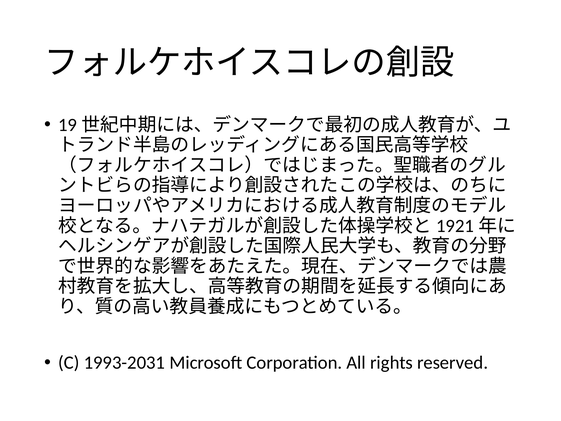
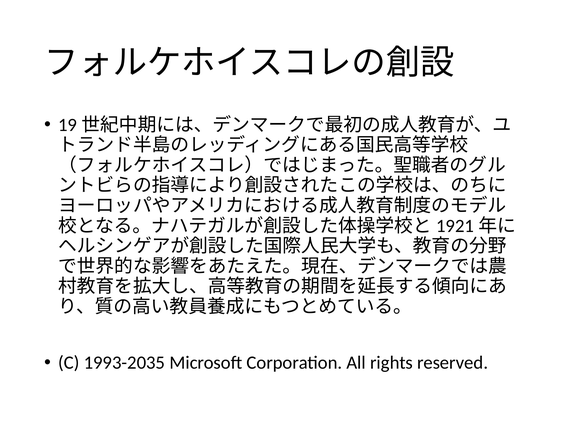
1993-2031: 1993-2031 -> 1993-2035
